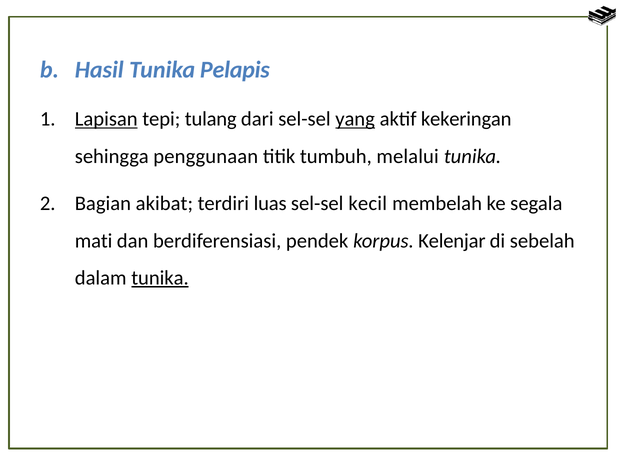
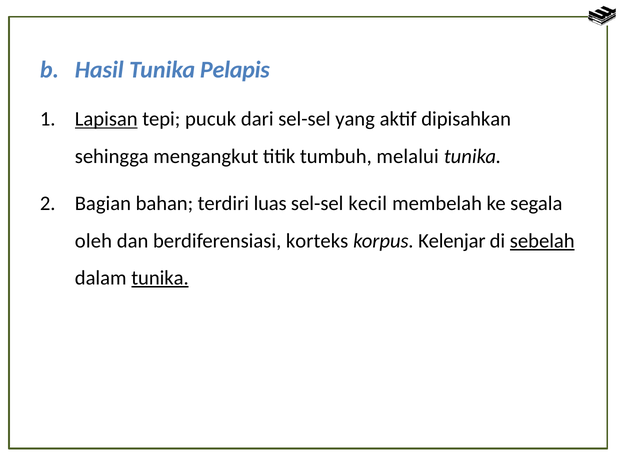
tulang: tulang -> pucuk
yang underline: present -> none
kekeringan: kekeringan -> dipisahkan
penggunaan: penggunaan -> mengangkut
akibat: akibat -> bahan
mati: mati -> oleh
pendek: pendek -> korteks
sebelah underline: none -> present
